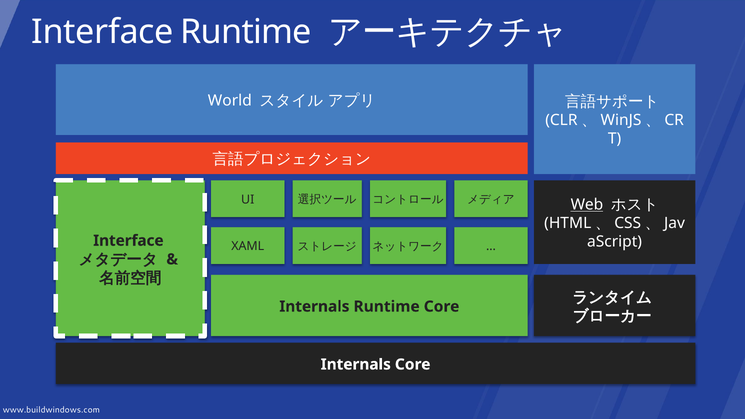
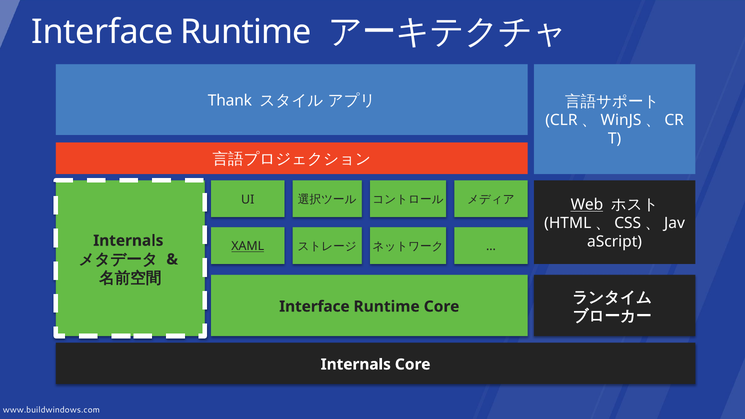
World: World -> Thank
Interface at (128, 241): Interface -> Internals
XAML underline: none -> present
Internals at (314, 307): Internals -> Interface
